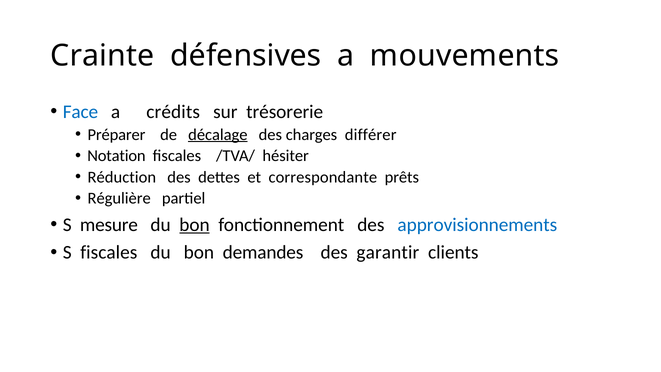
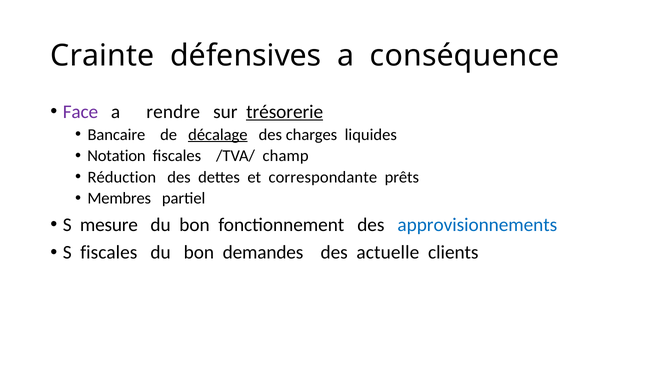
mouvements: mouvements -> conséquence
Face colour: blue -> purple
crédits: crédits -> rendre
trésorerie underline: none -> present
Préparer: Préparer -> Bancaire
différer: différer -> liquides
hésiter: hésiter -> champ
Régulière: Régulière -> Membres
bon at (195, 225) underline: present -> none
garantir: garantir -> actuelle
